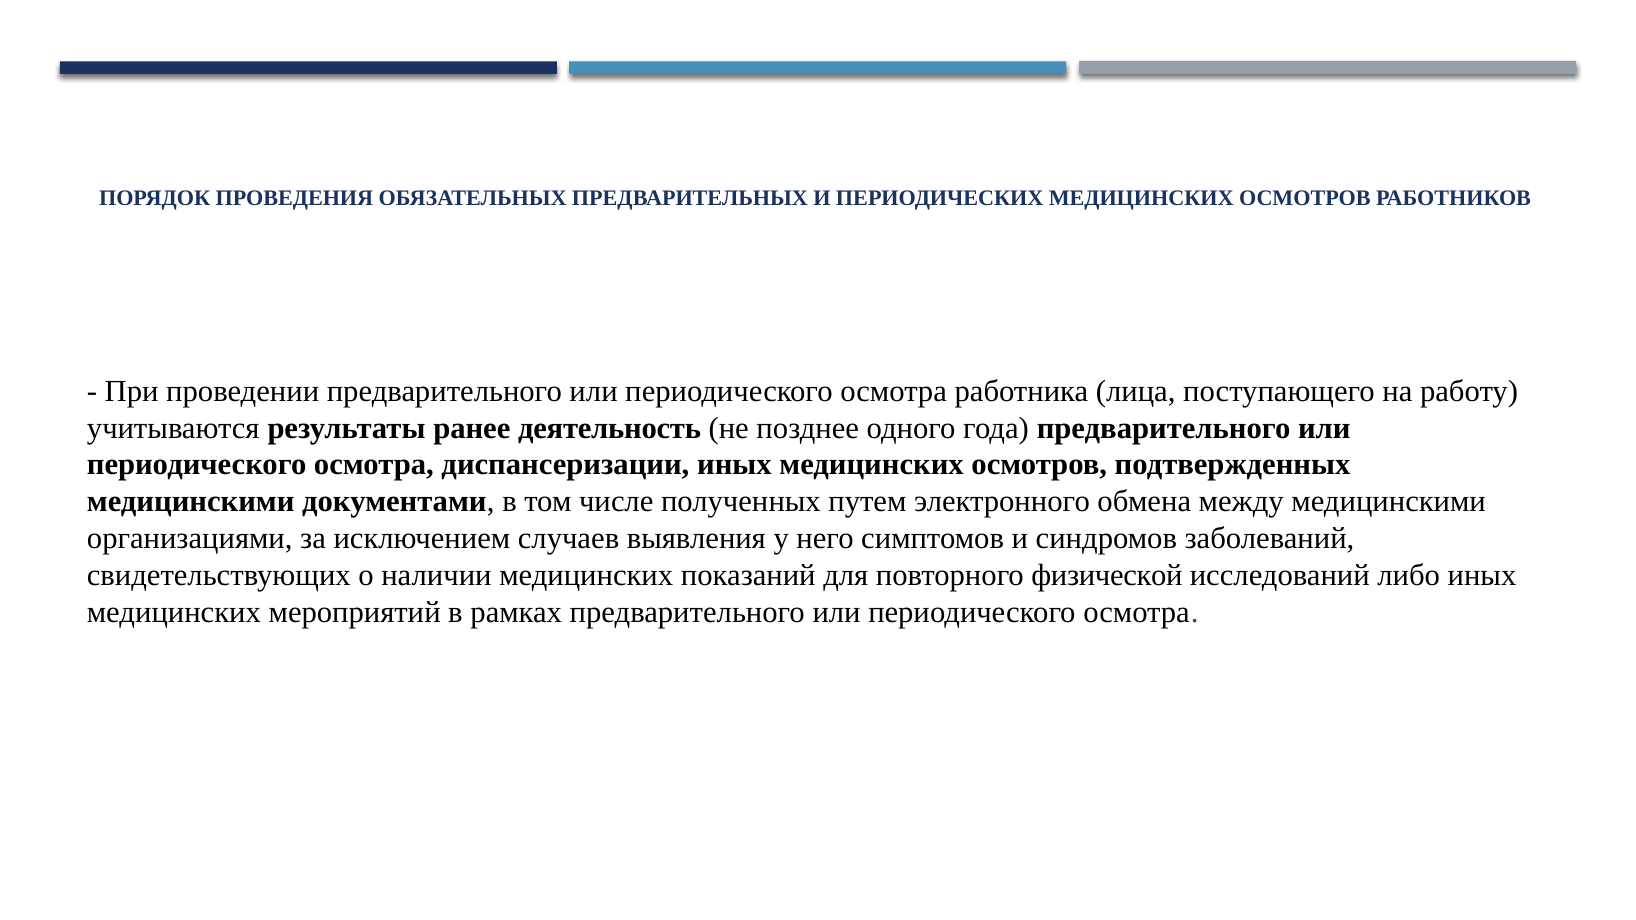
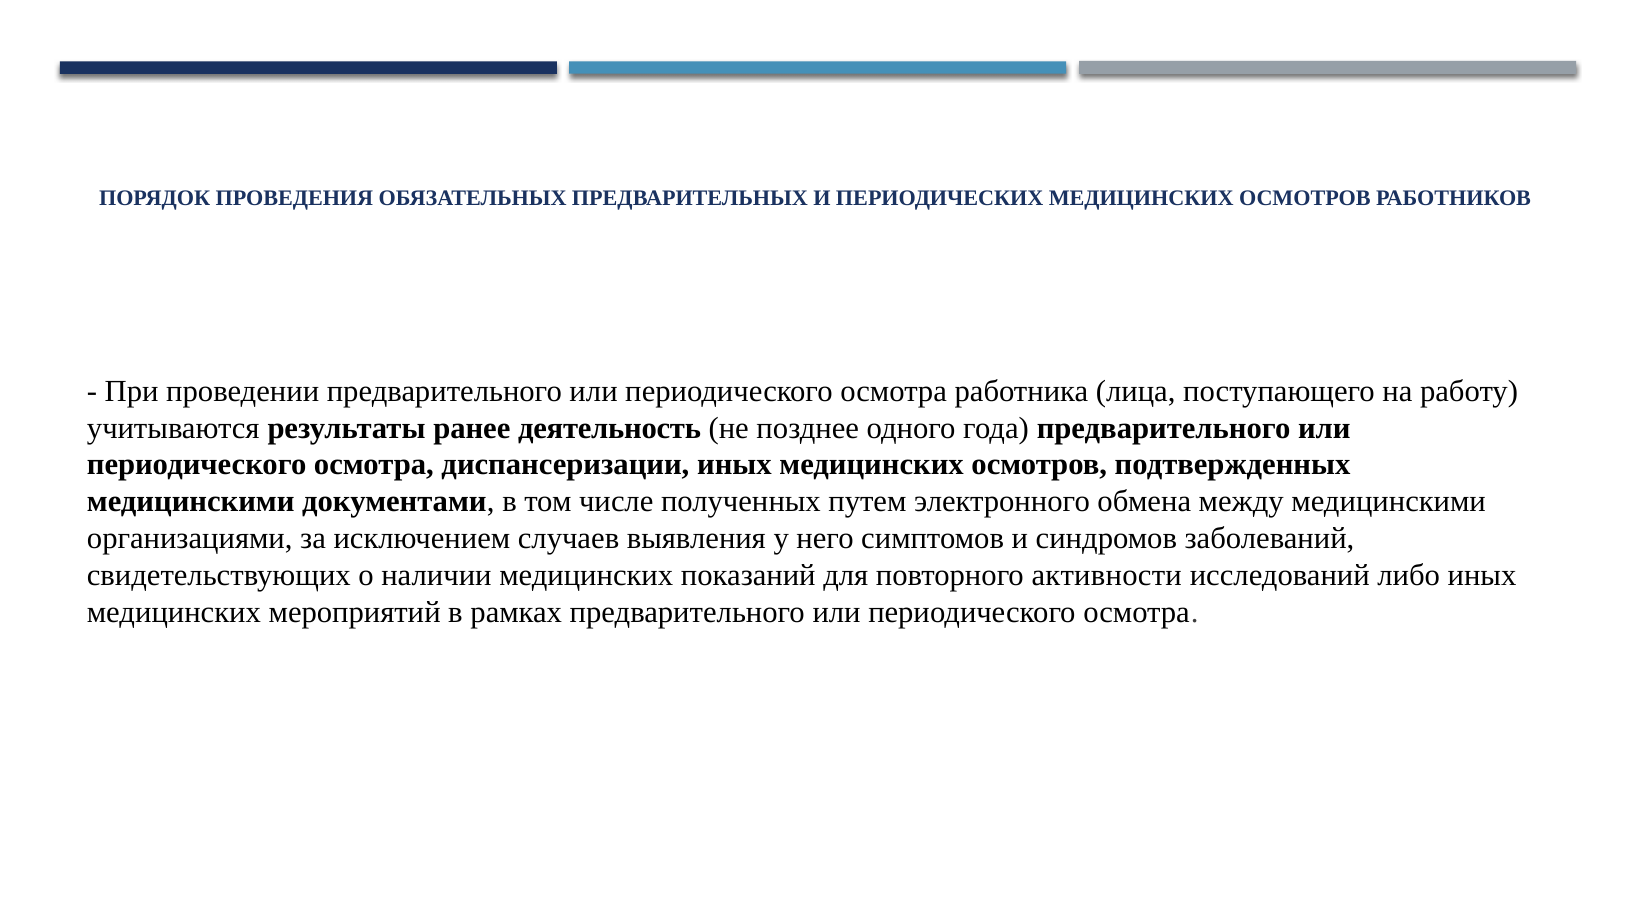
физической: физической -> активности
